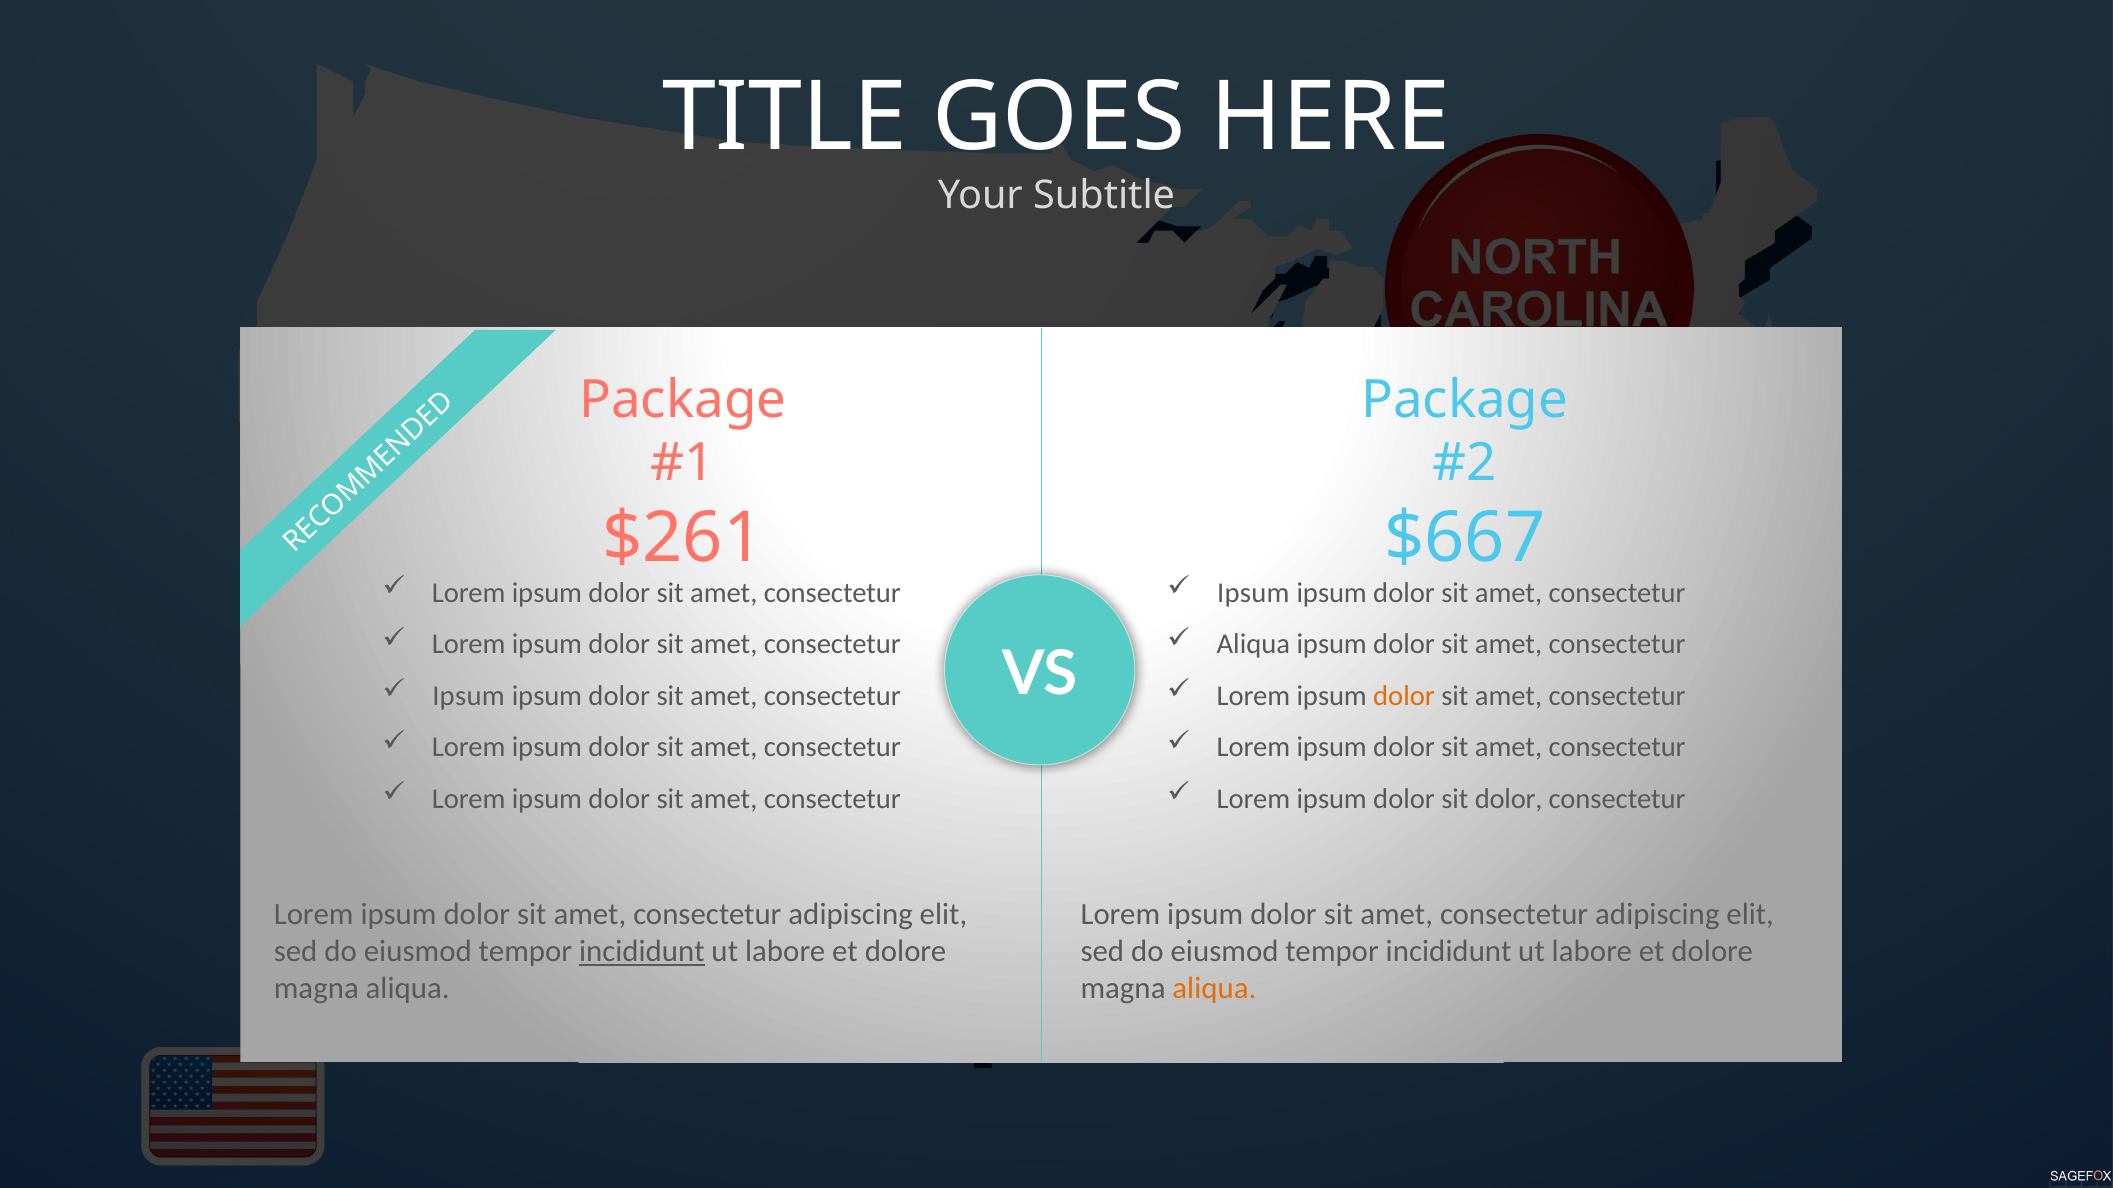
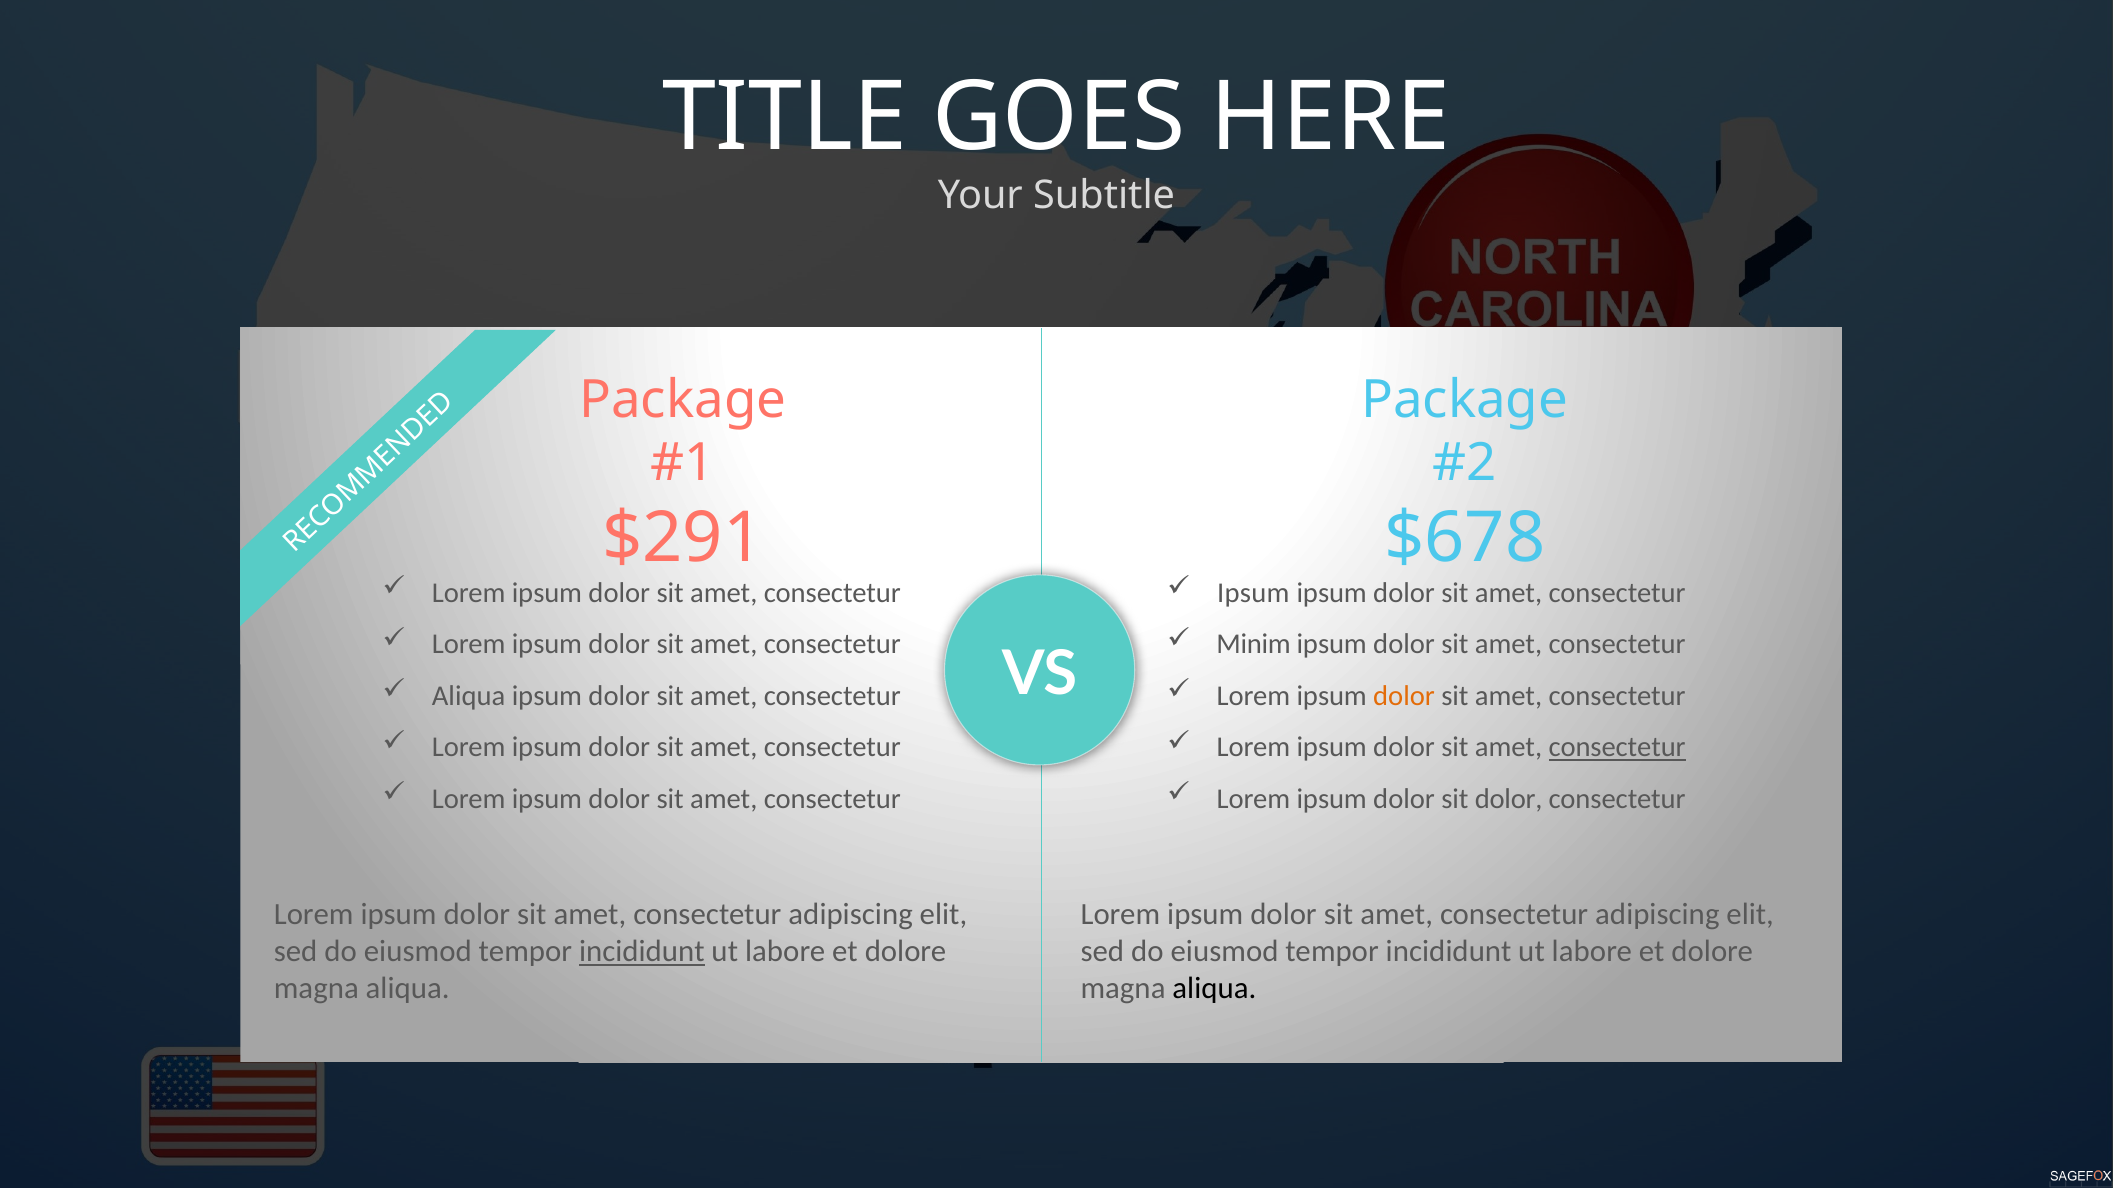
$261: $261 -> $291
$667: $667 -> $678
Aliqua at (1253, 645): Aliqua -> Minim
Ipsum at (468, 696): Ipsum -> Aliqua
consectetur at (1617, 748) underline: none -> present
aliqua at (1214, 989) colour: orange -> black
